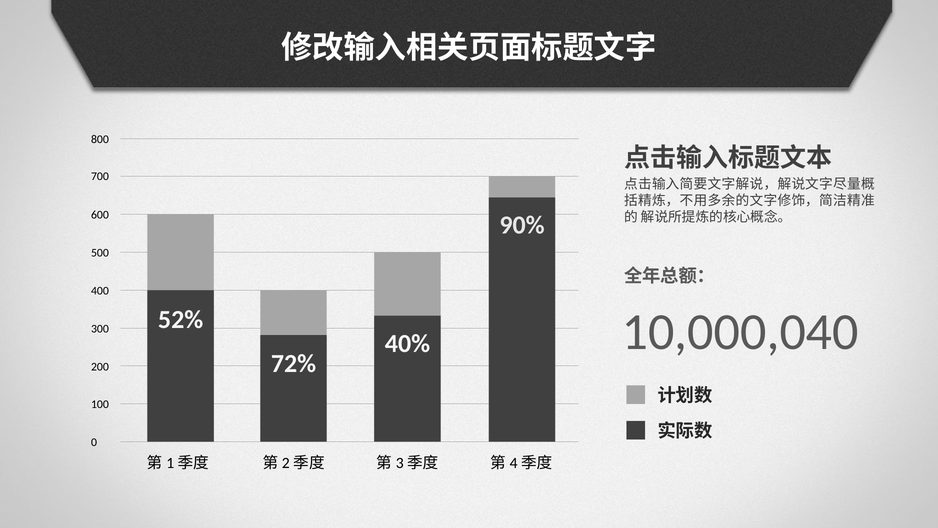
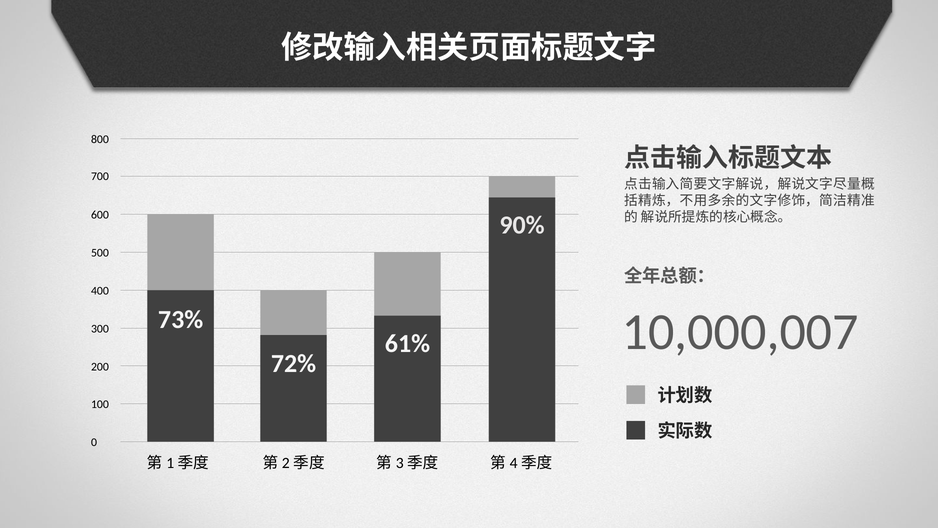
52%: 52% -> 73%
10,000,040: 10,000,040 -> 10,000,007
40%: 40% -> 61%
